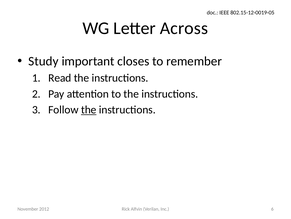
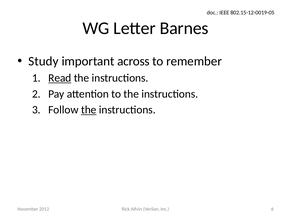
Across: Across -> Barnes
closes: closes -> across
Read underline: none -> present
